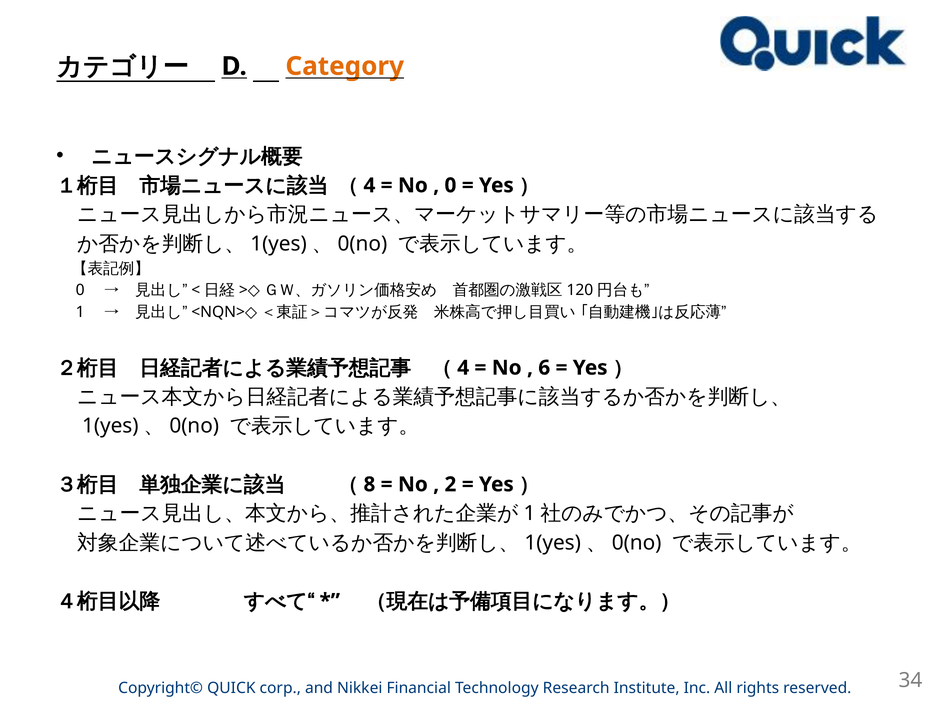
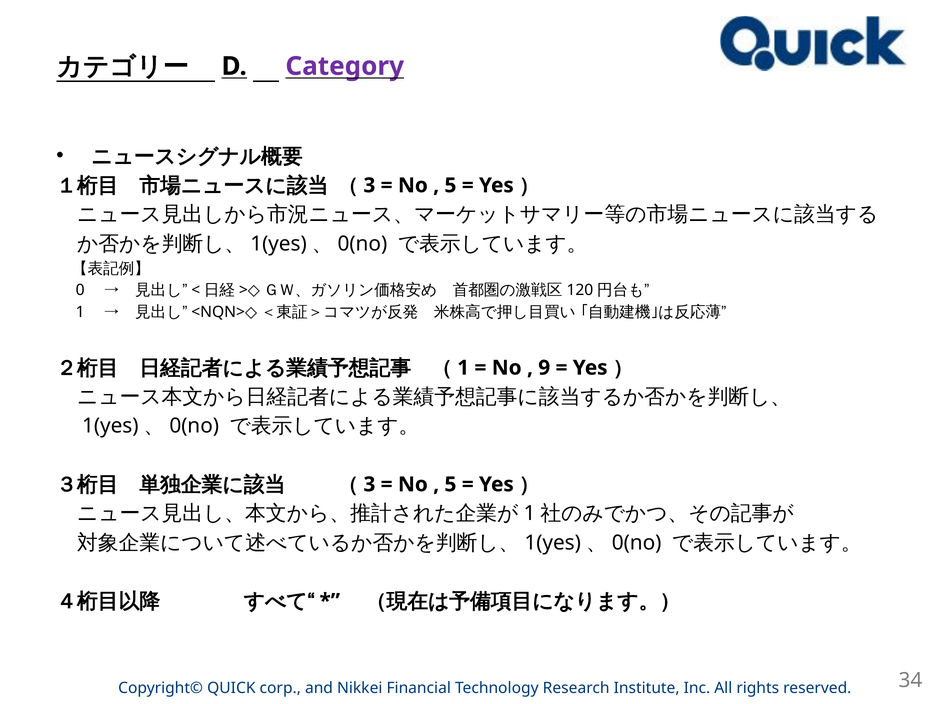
Category colour: orange -> purple
4 at (369, 185): 4 -> 3
0 at (450, 185): 0 -> 5
4 at (463, 368): 4 -> 1
6: 6 -> 9
8 at (369, 484): 8 -> 3
2 at (450, 484): 2 -> 5
